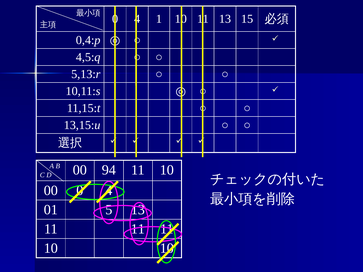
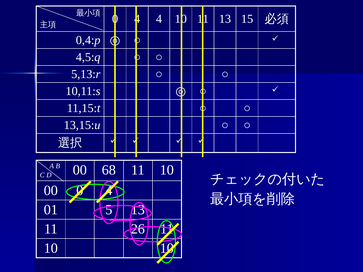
1 at (159, 19): 1 -> 4
94: 94 -> 68
11 at (138, 229): 11 -> 26
